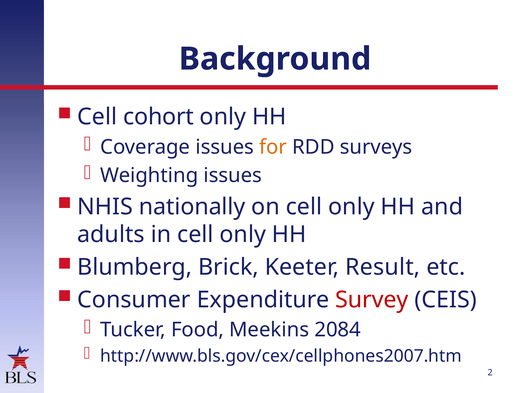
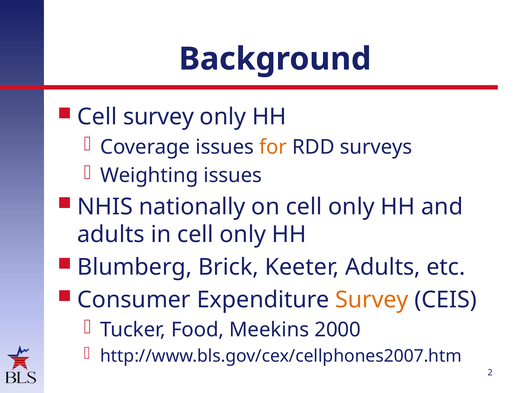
Cell cohort: cohort -> survey
Keeter Result: Result -> Adults
Survey at (372, 300) colour: red -> orange
2084: 2084 -> 2000
